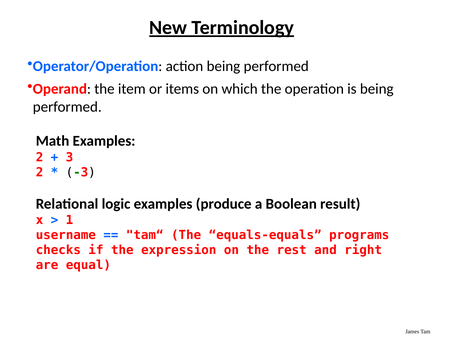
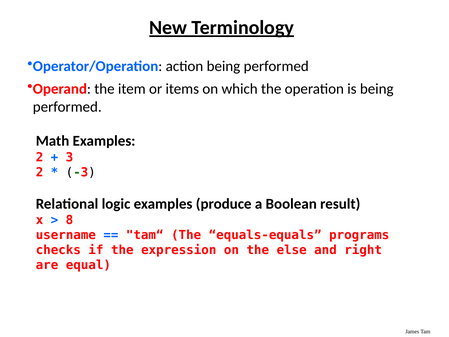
1: 1 -> 8
rest: rest -> else
